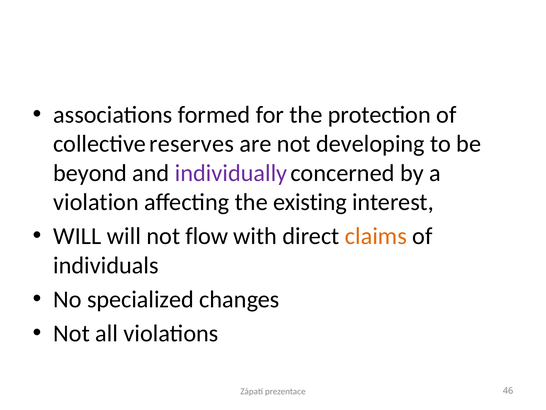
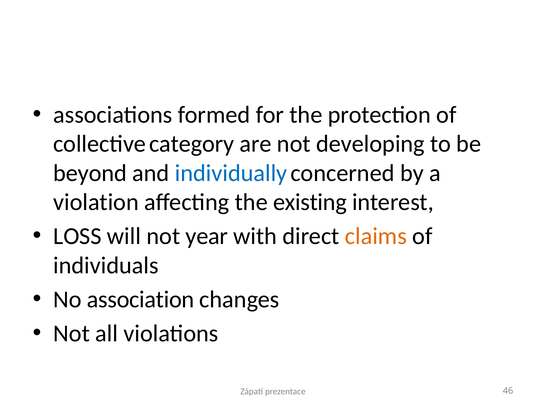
reserves: reserves -> category
individually colour: purple -> blue
WILL at (77, 236): WILL -> LOSS
flow: flow -> year
specialized: specialized -> association
